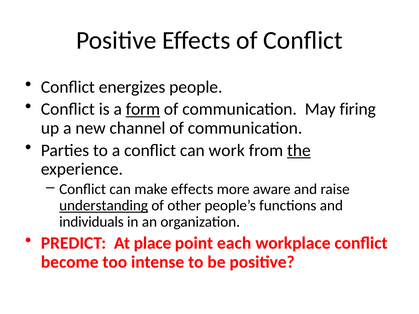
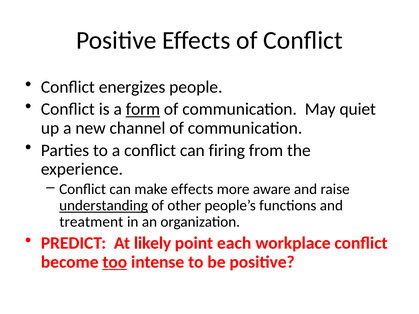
firing: firing -> quiet
work: work -> firing
the underline: present -> none
individuals: individuals -> treatment
place: place -> likely
too underline: none -> present
